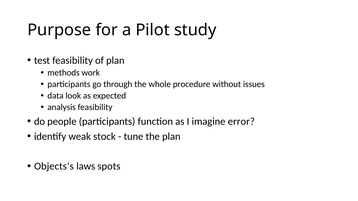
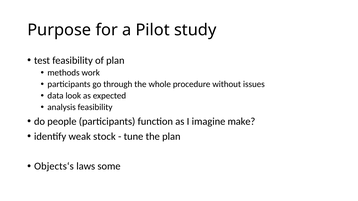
error: error -> make
spots: spots -> some
